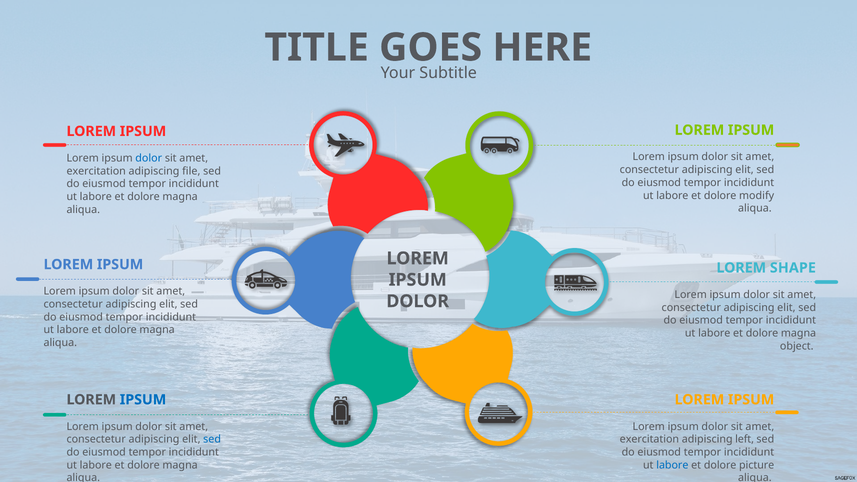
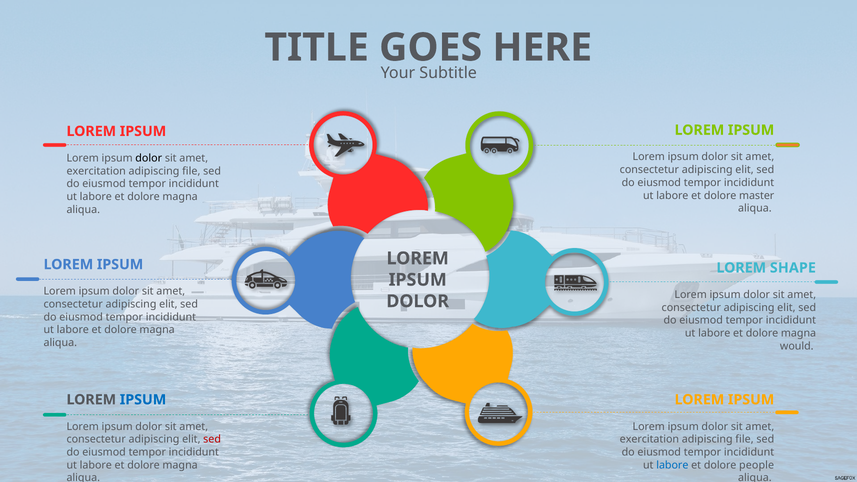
dolor at (149, 158) colour: blue -> black
modify: modify -> master
object: object -> would
sed at (212, 439) colour: blue -> red
left at (745, 439): left -> file
picture: picture -> people
